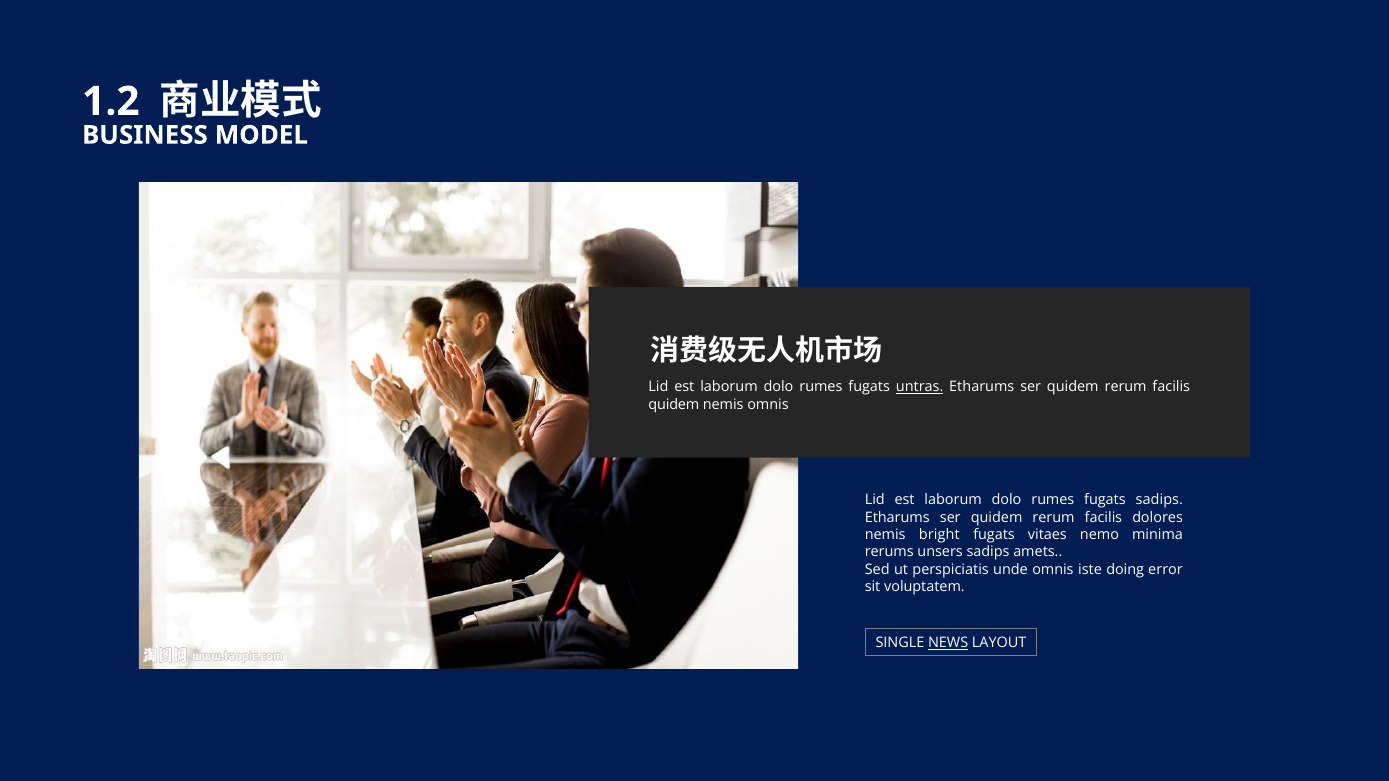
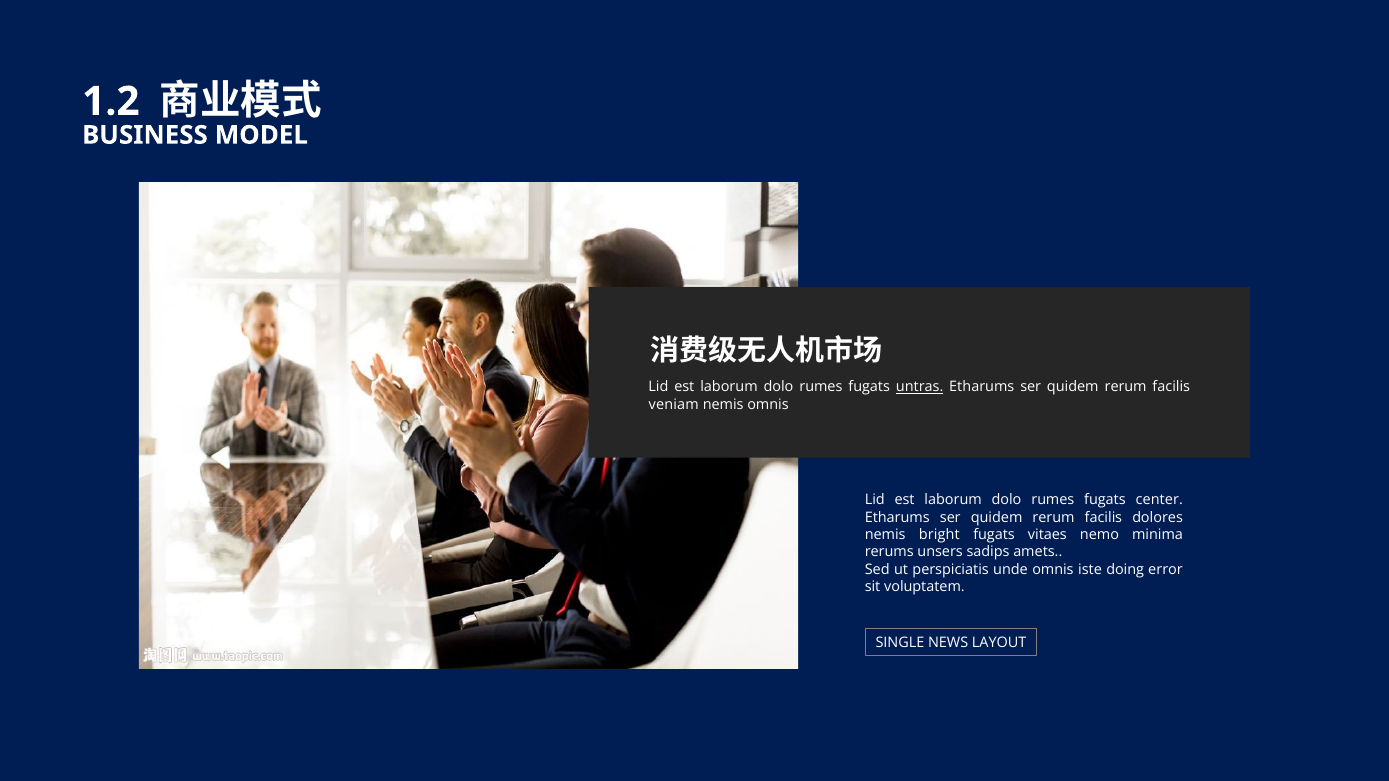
quidem at (674, 405): quidem -> veniam
fugats sadips: sadips -> center
NEWS underline: present -> none
